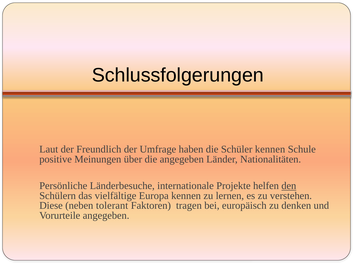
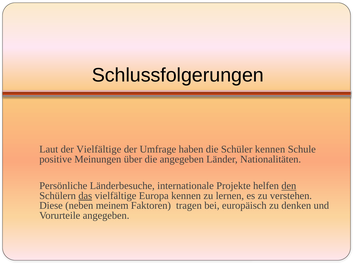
der Freundlich: Freundlich -> Vielfältige
das underline: none -> present
tolerant: tolerant -> meinem
